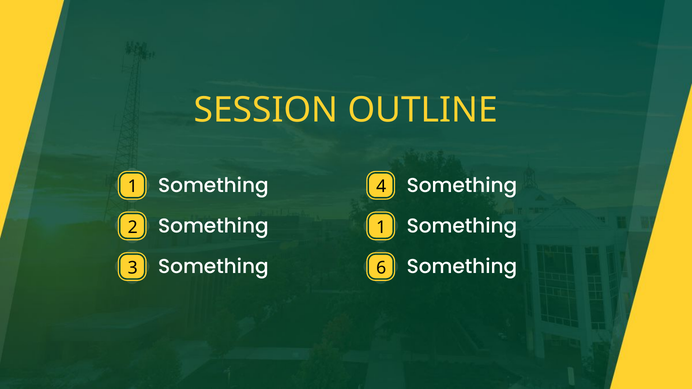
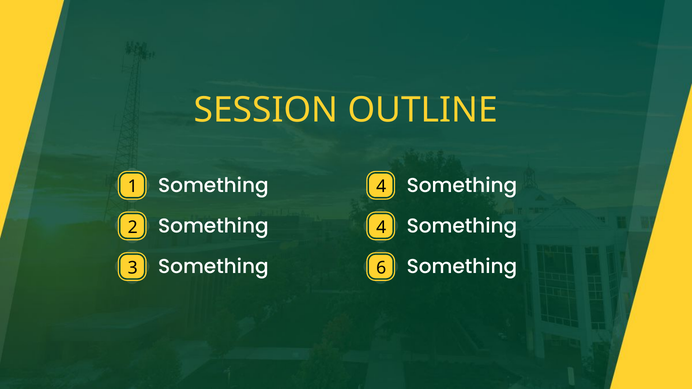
2 Something 1: 1 -> 4
